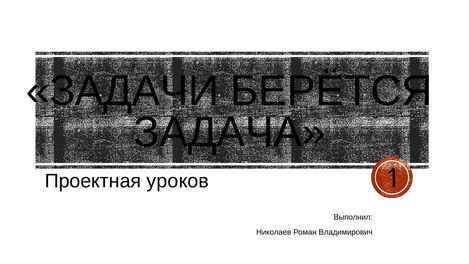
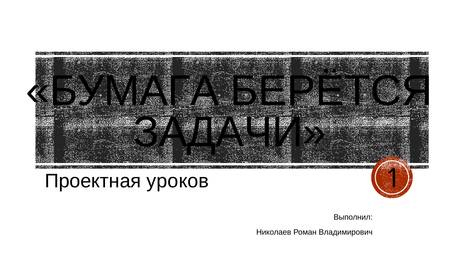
ЗАДАЧИ: ЗАДАЧИ -> БУМАГА
ЗАДАЧА: ЗАДАЧА -> ЗАДАЧИ
